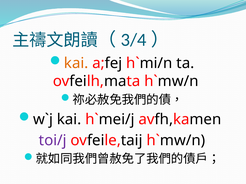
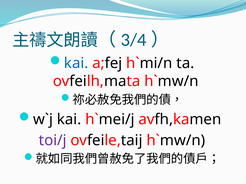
kai at (76, 63) colour: orange -> blue
